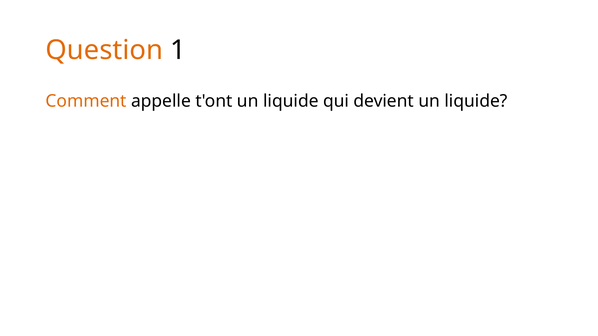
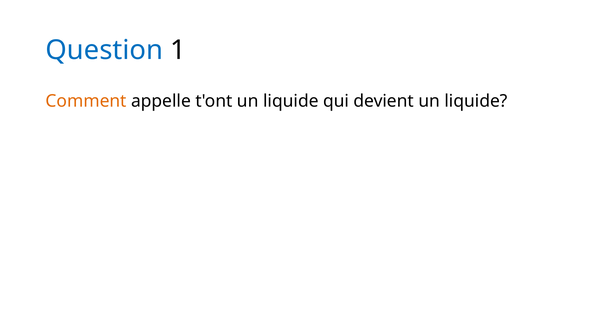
Question colour: orange -> blue
